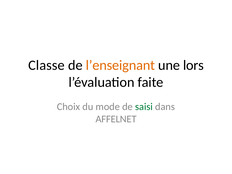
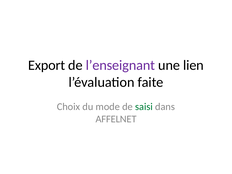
Classe: Classe -> Export
l’enseignant colour: orange -> purple
lors: lors -> lien
